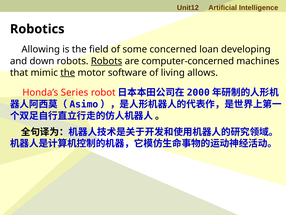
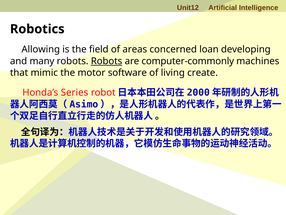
some: some -> areas
down: down -> many
computer-concerned: computer-concerned -> computer-commonly
the at (68, 72) underline: present -> none
allows: allows -> create
